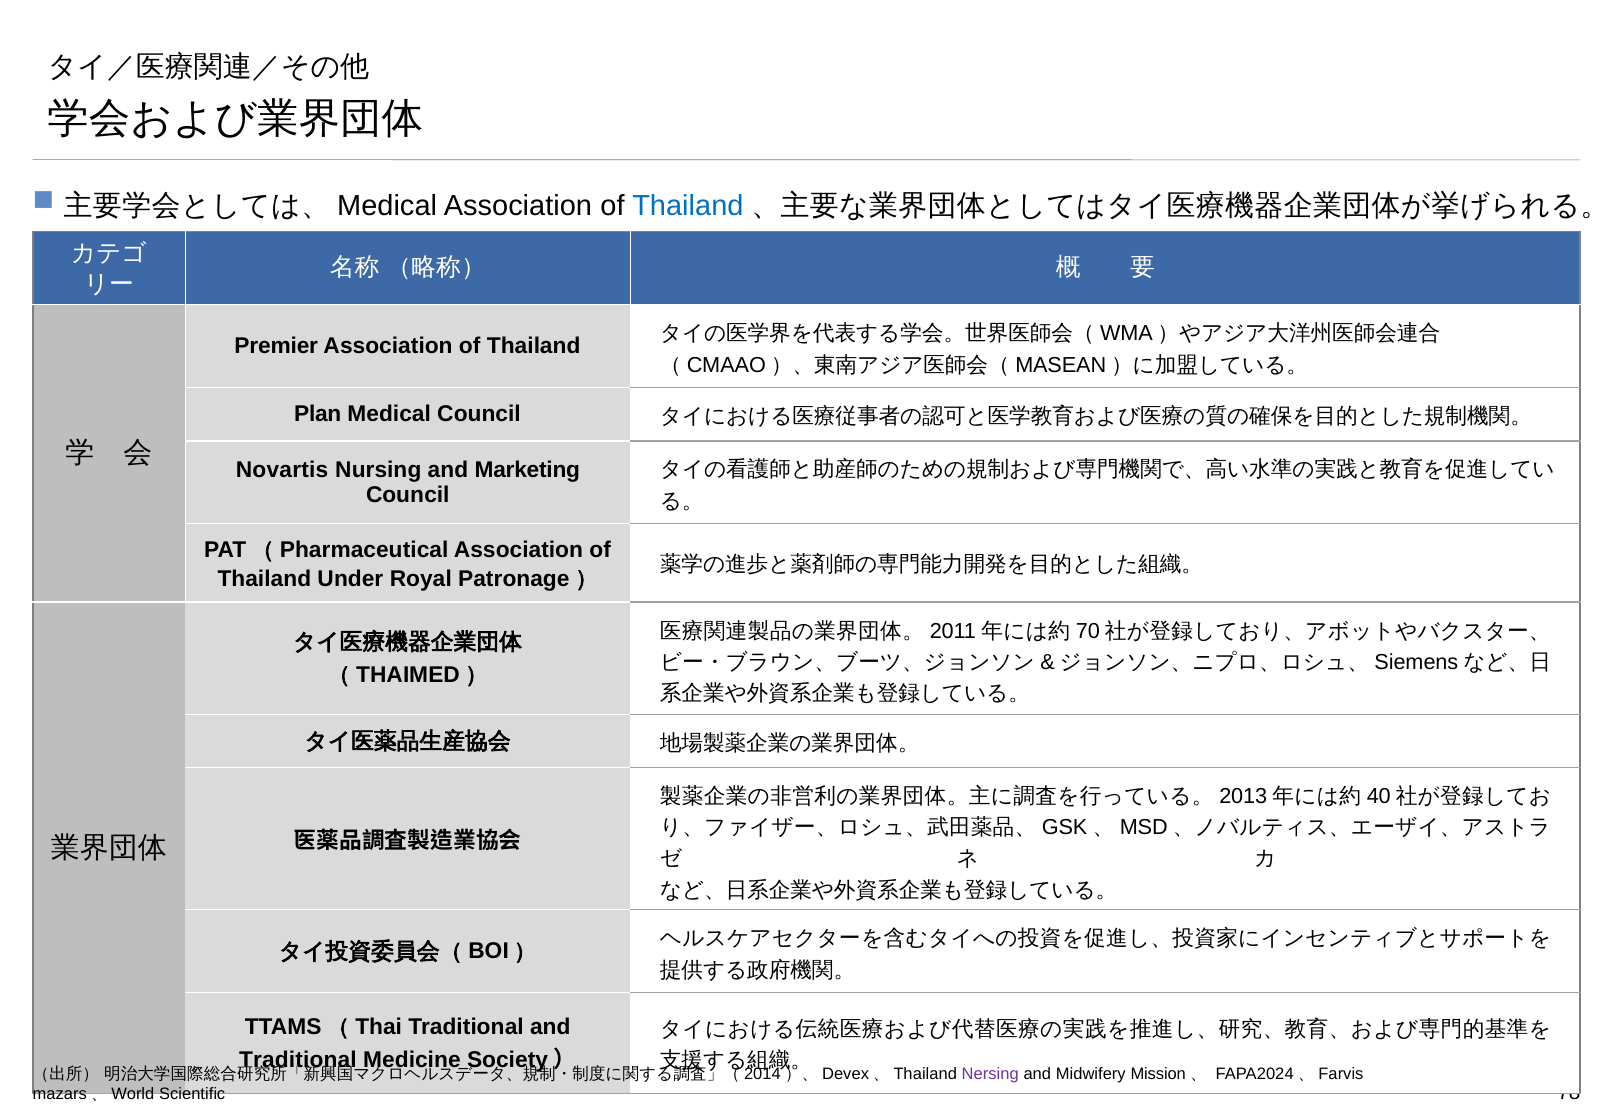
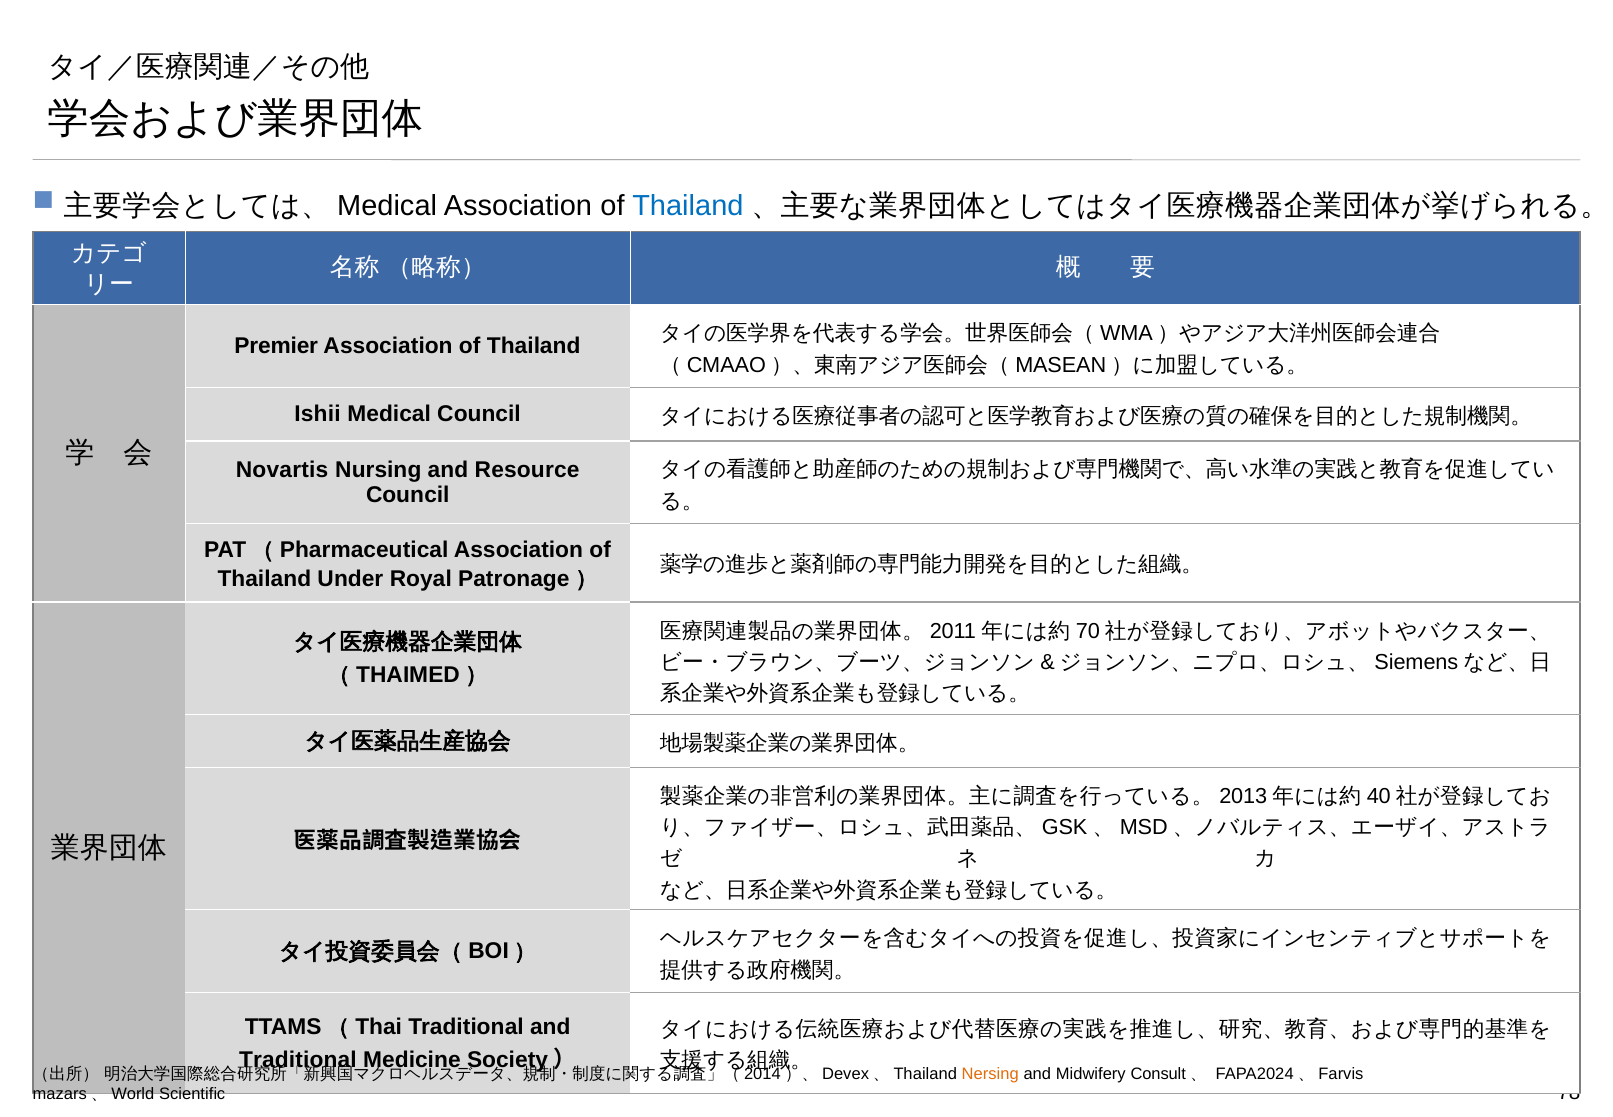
Plan: Plan -> Ishii
Marketing: Marketing -> Resource
Nersing colour: purple -> orange
Mission: Mission -> Consult
